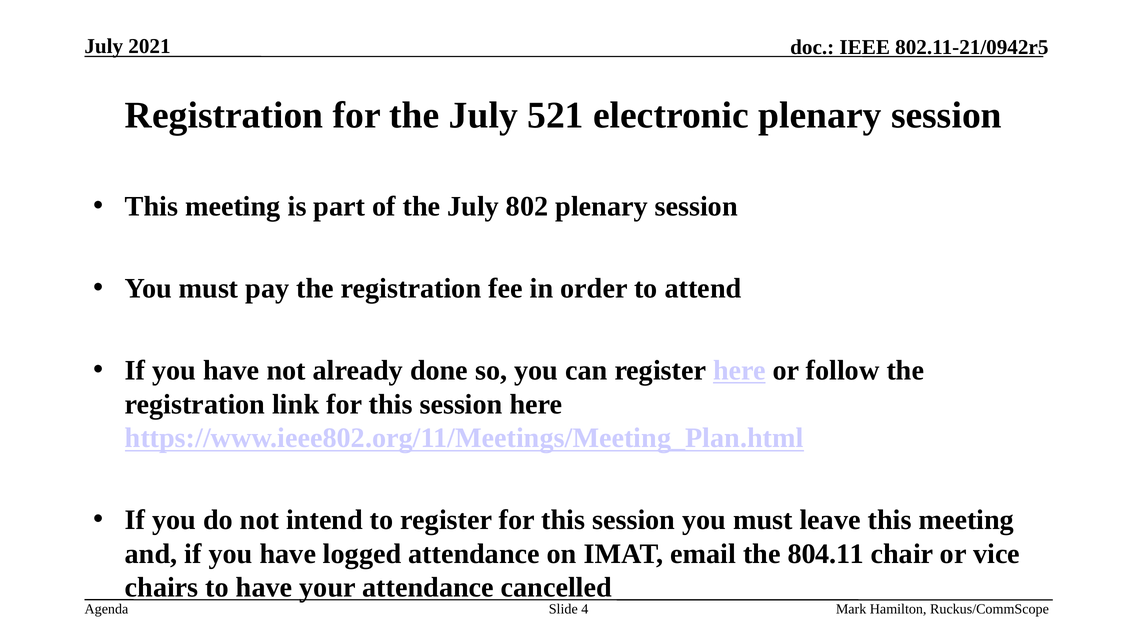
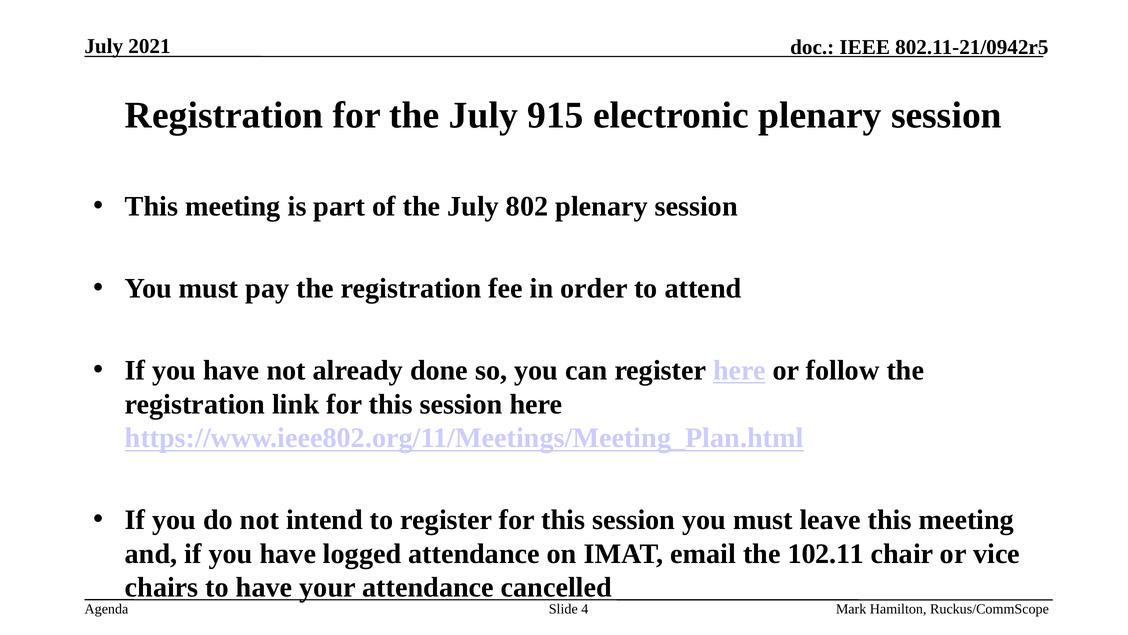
521: 521 -> 915
804.11: 804.11 -> 102.11
